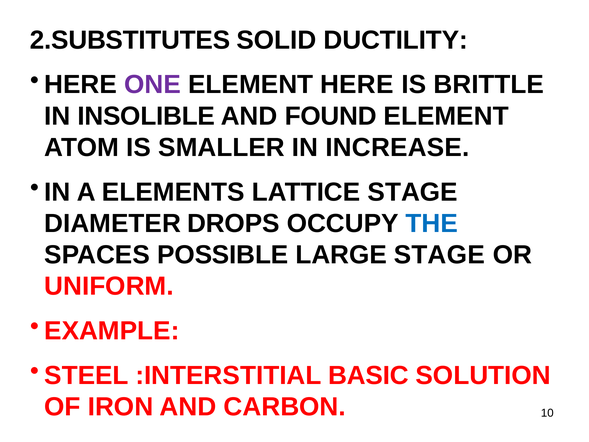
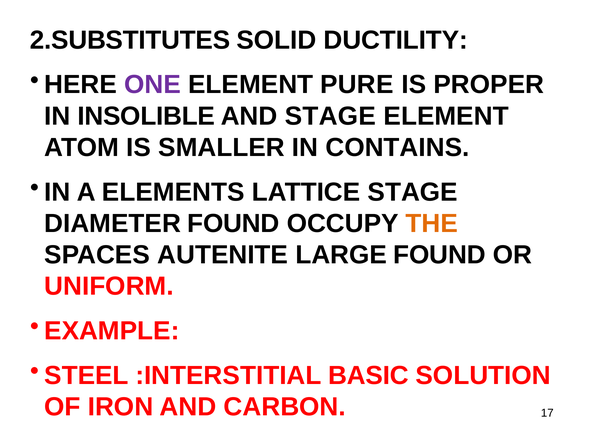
ELEMENT HERE: HERE -> PURE
BRITTLE: BRITTLE -> PROPER
AND FOUND: FOUND -> STAGE
INCREASE: INCREASE -> CONTAINS
DIAMETER DROPS: DROPS -> FOUND
THE colour: blue -> orange
POSSIBLE: POSSIBLE -> AUTENITE
LARGE STAGE: STAGE -> FOUND
10: 10 -> 17
